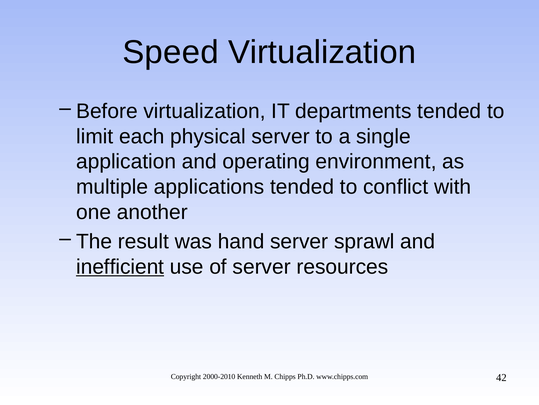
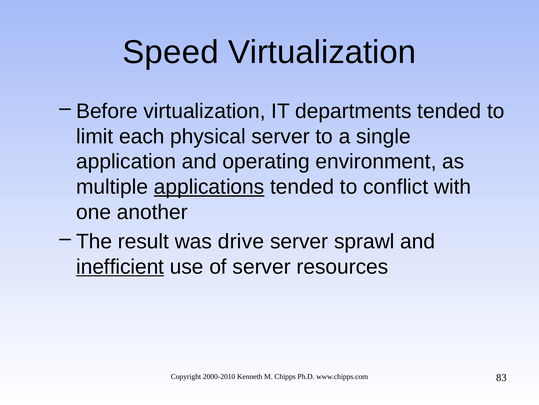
applications underline: none -> present
hand: hand -> drive
42: 42 -> 83
